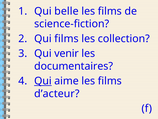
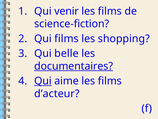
belle: belle -> venir
collection: collection -> shopping
venir: venir -> belle
documentaires underline: none -> present
